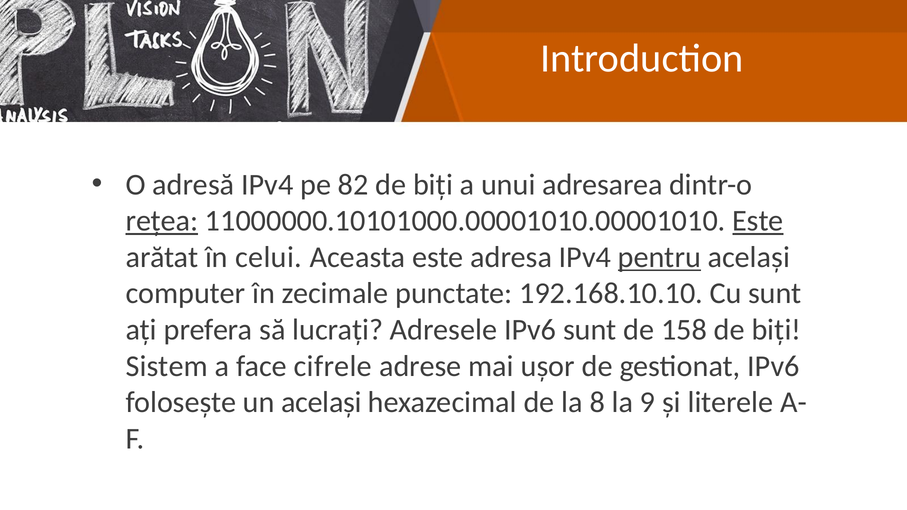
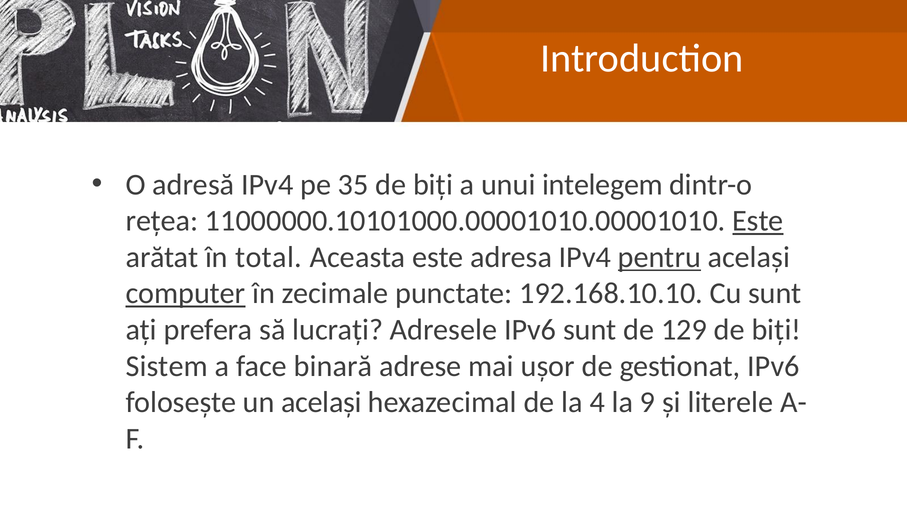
82: 82 -> 35
adresarea: adresarea -> intelegem
rețea underline: present -> none
celui: celui -> total
computer underline: none -> present
158: 158 -> 129
cifrele: cifrele -> binară
8: 8 -> 4
